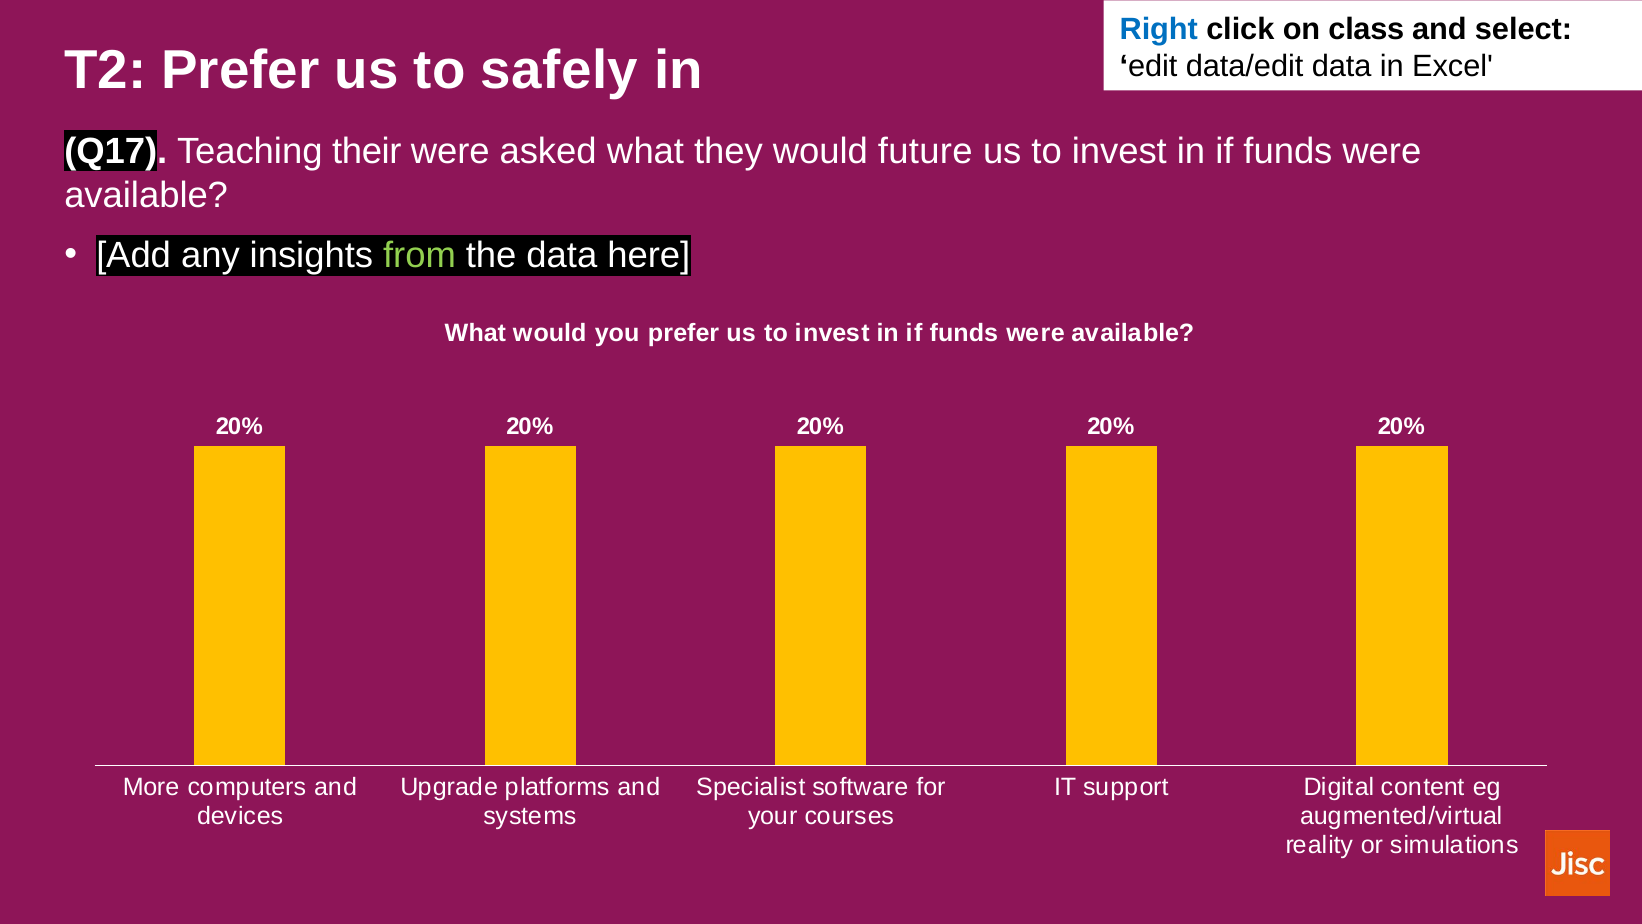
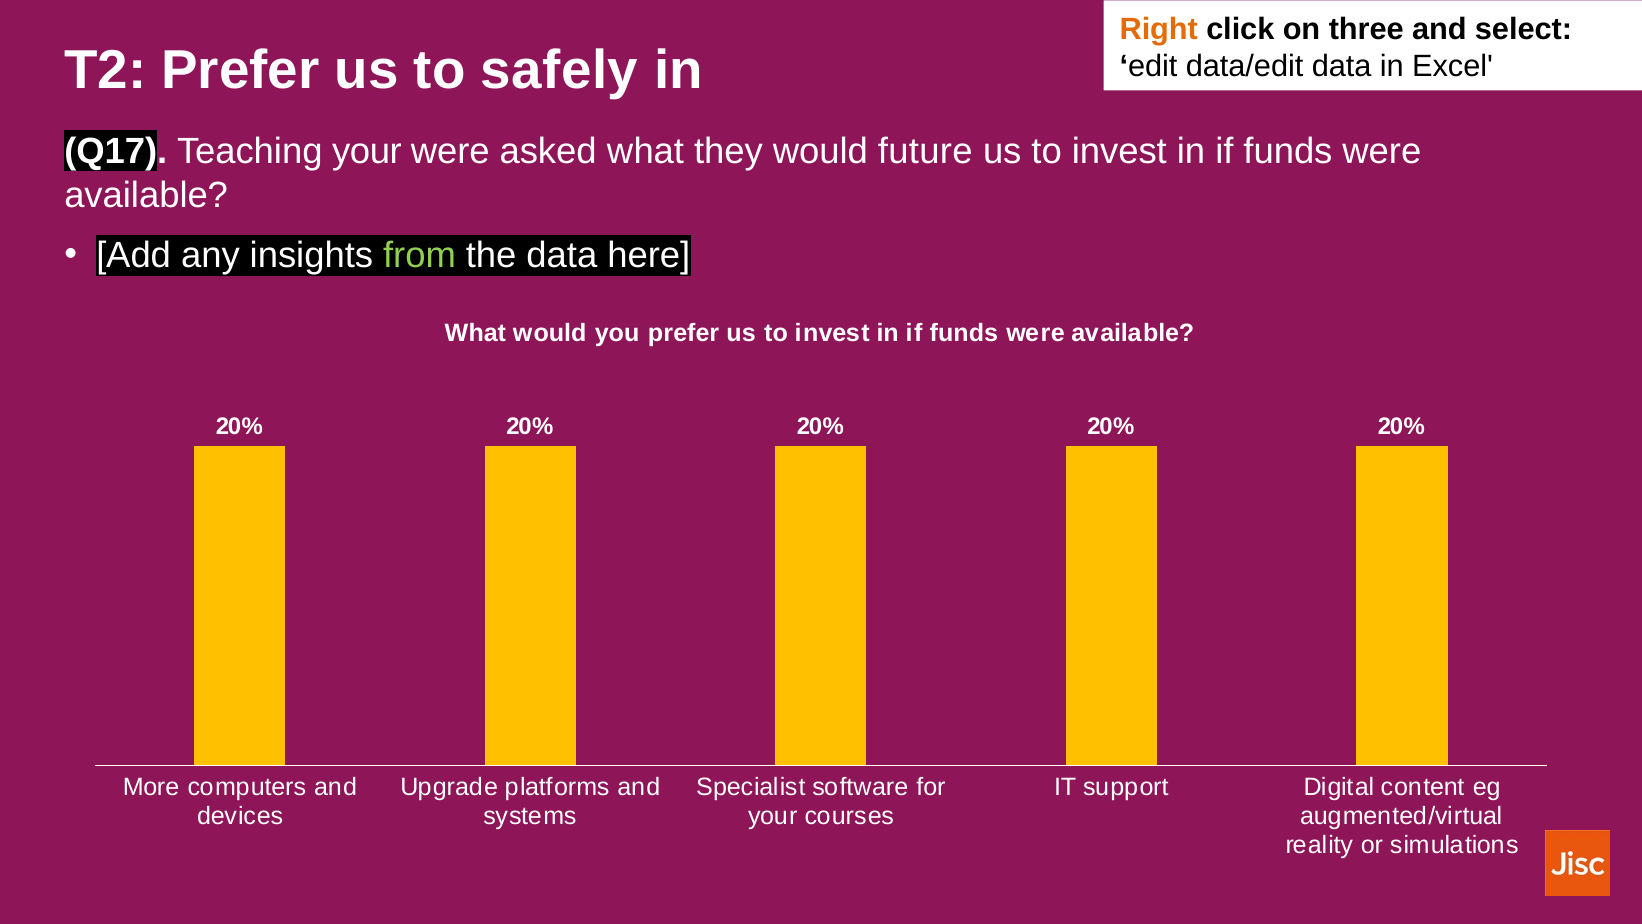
Right colour: blue -> orange
class: class -> three
Teaching their: their -> your
